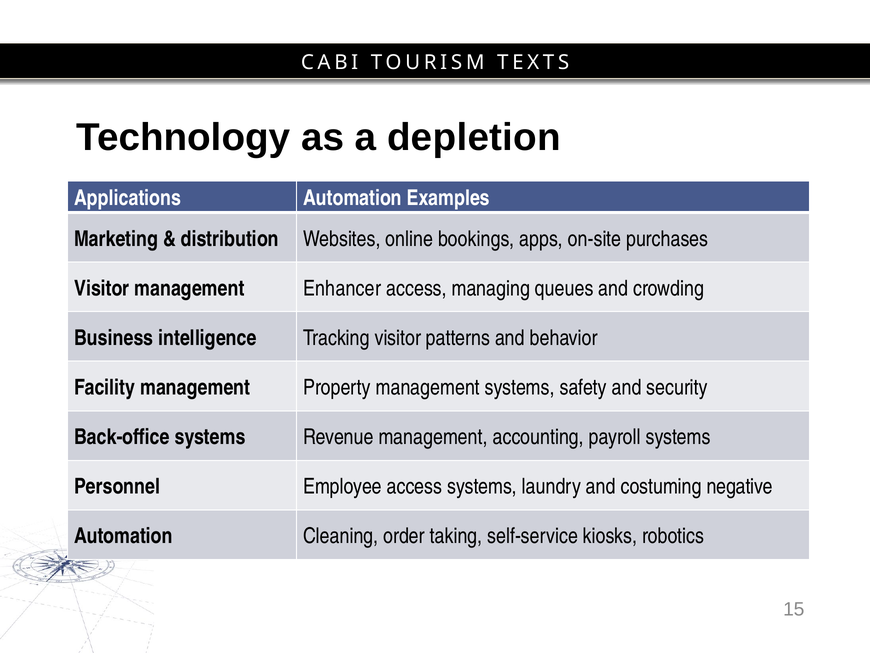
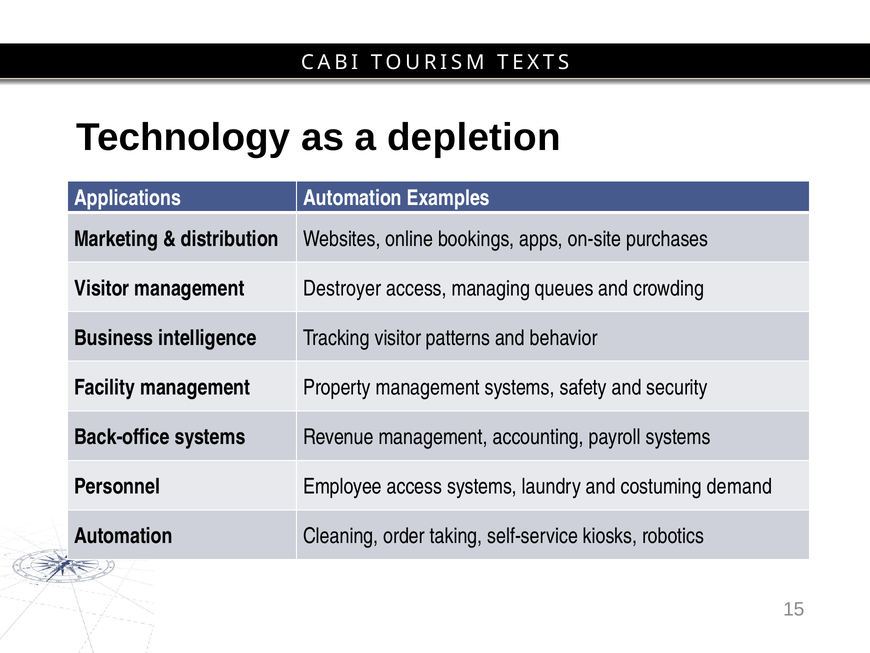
Enhancer: Enhancer -> Destroyer
negative: negative -> demand
